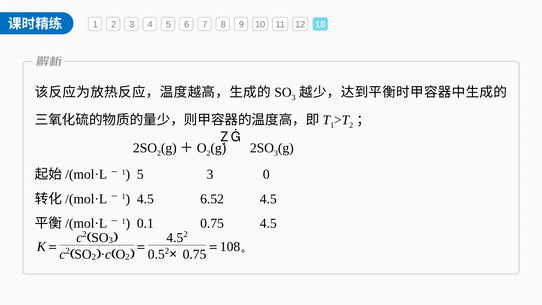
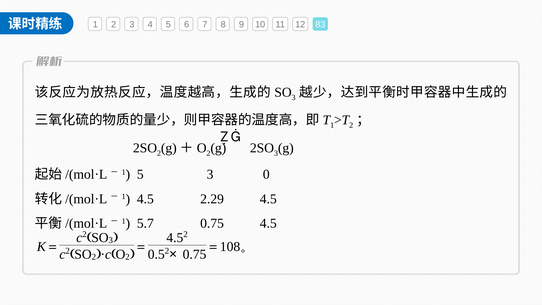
18: 18 -> 83
6.52: 6.52 -> 2.29
0.1: 0.1 -> 5.7
